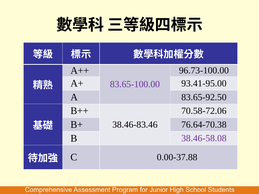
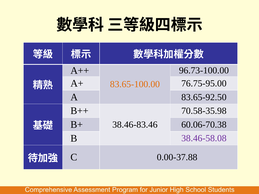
93.41-95.00: 93.41-95.00 -> 76.75-95.00
83.65-100.00 colour: purple -> orange
70.58-72.06: 70.58-72.06 -> 70.58-35.98
76.64-70.38: 76.64-70.38 -> 60.06-70.38
